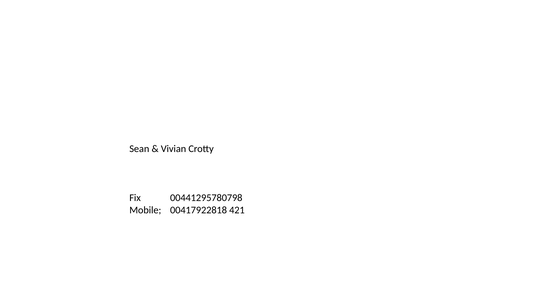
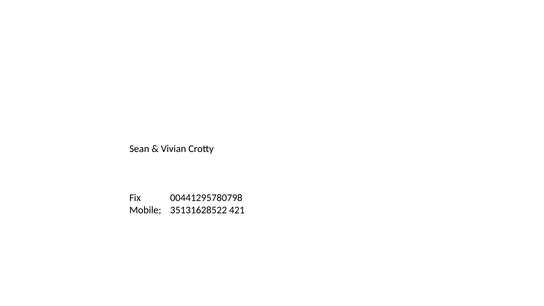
00417922818: 00417922818 -> 35131628522
